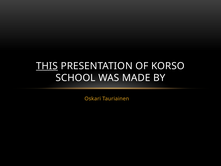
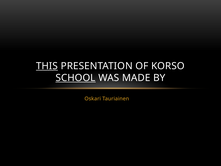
SCHOOL underline: none -> present
